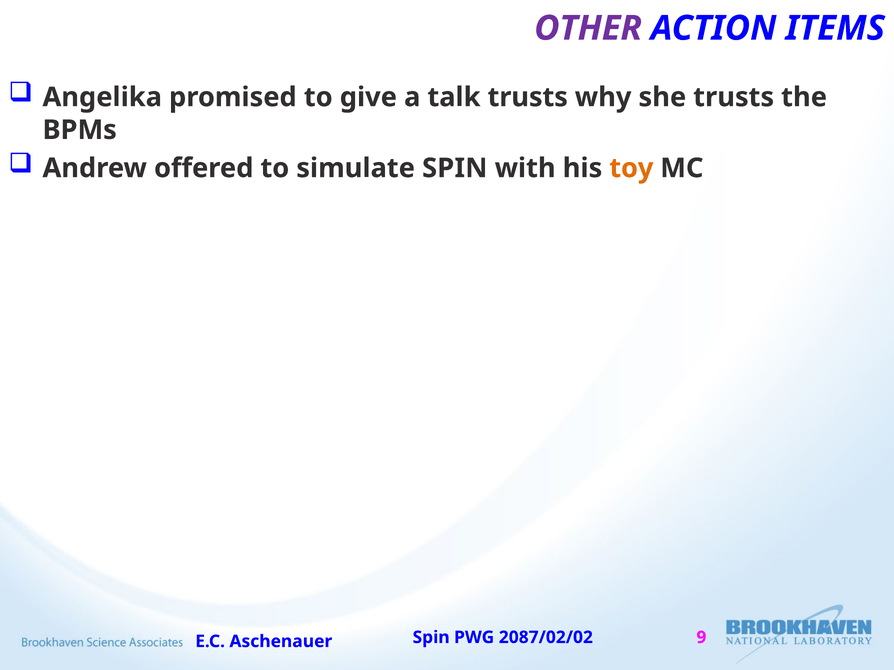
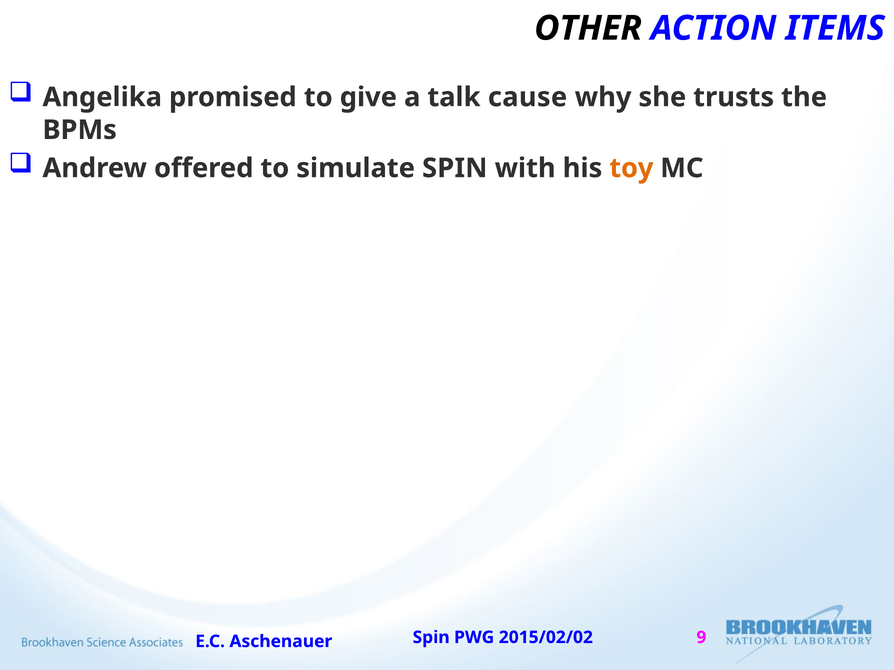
OTHER colour: purple -> black
talk trusts: trusts -> cause
2087/02/02: 2087/02/02 -> 2015/02/02
